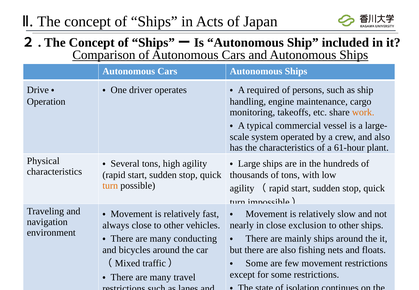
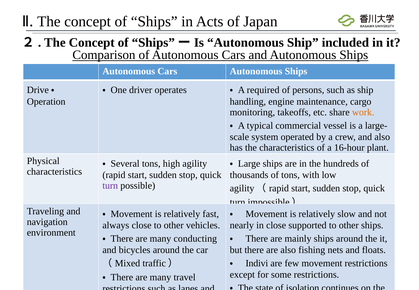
61-hour: 61-hour -> 16-hour
turn at (110, 186) colour: orange -> purple
exclusion: exclusion -> supported
Some at (257, 263): Some -> Indivi
